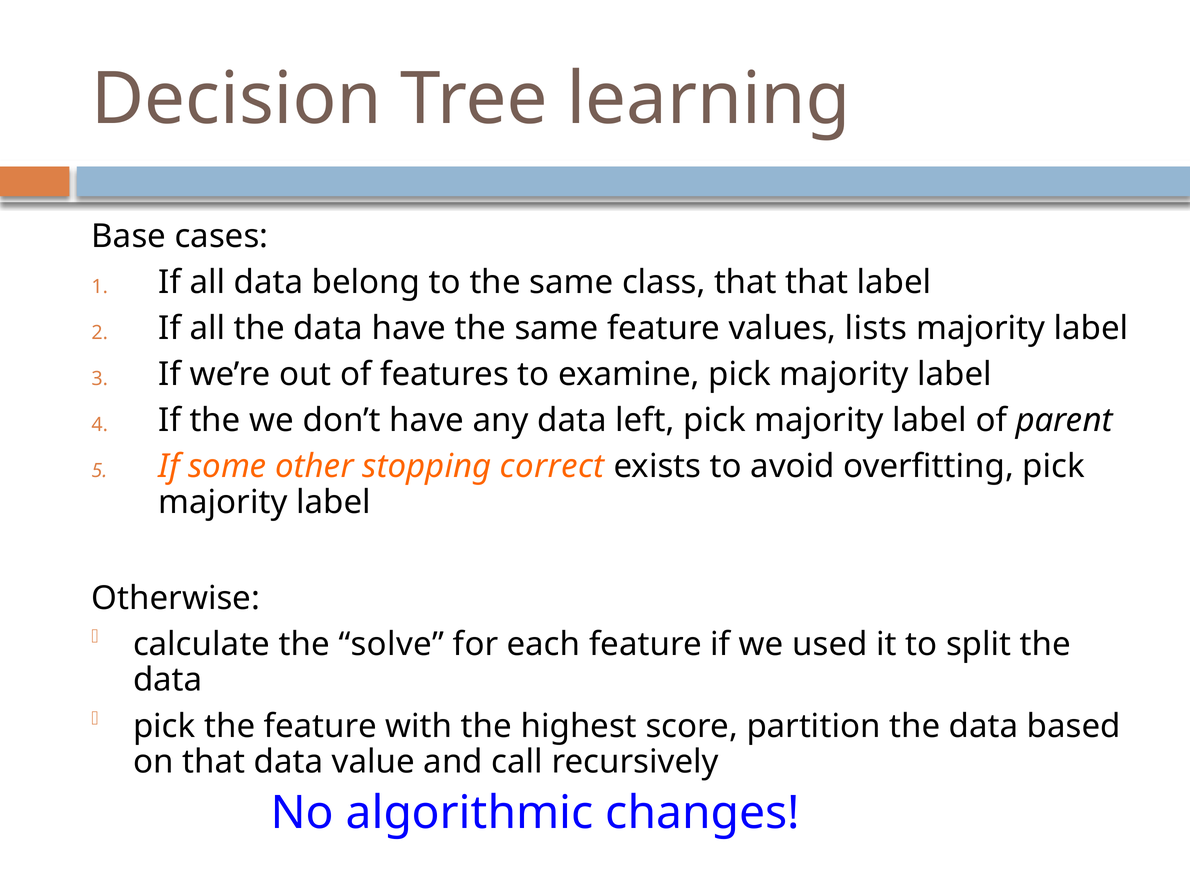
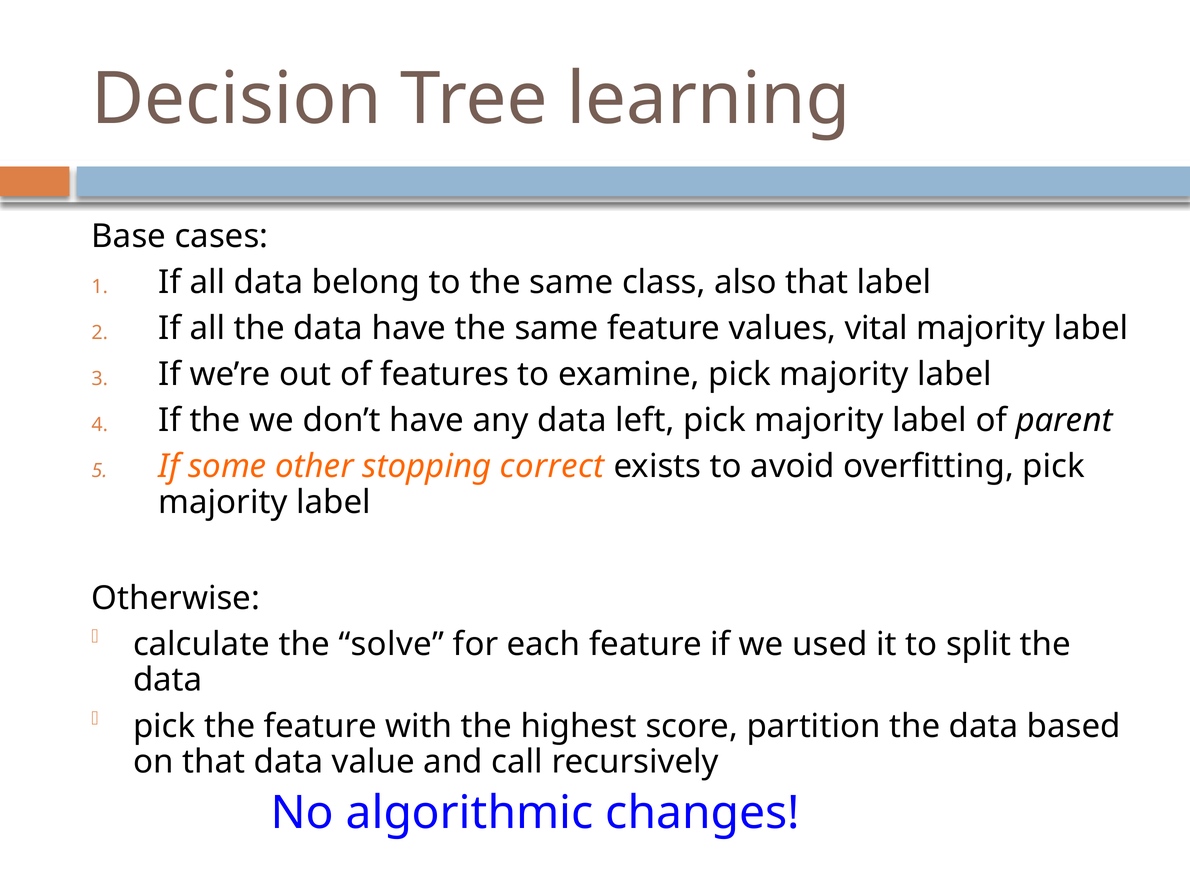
class that: that -> also
lists: lists -> vital
